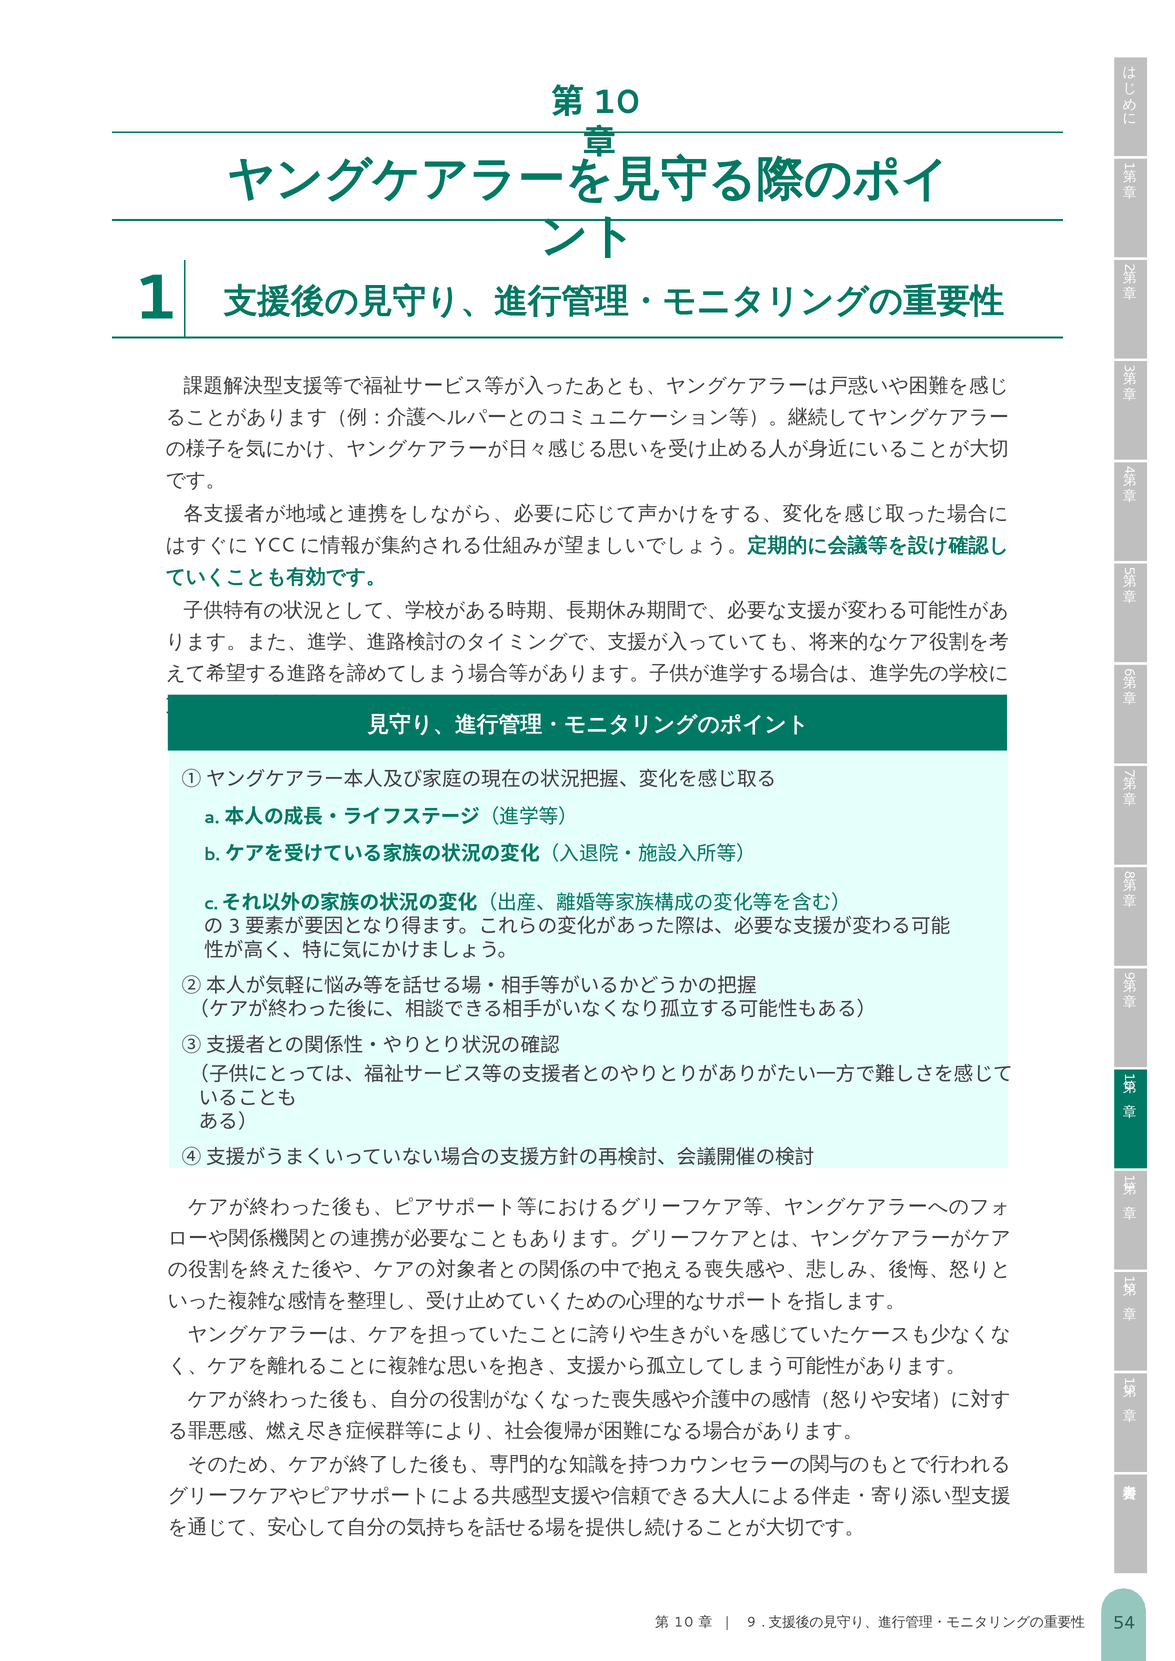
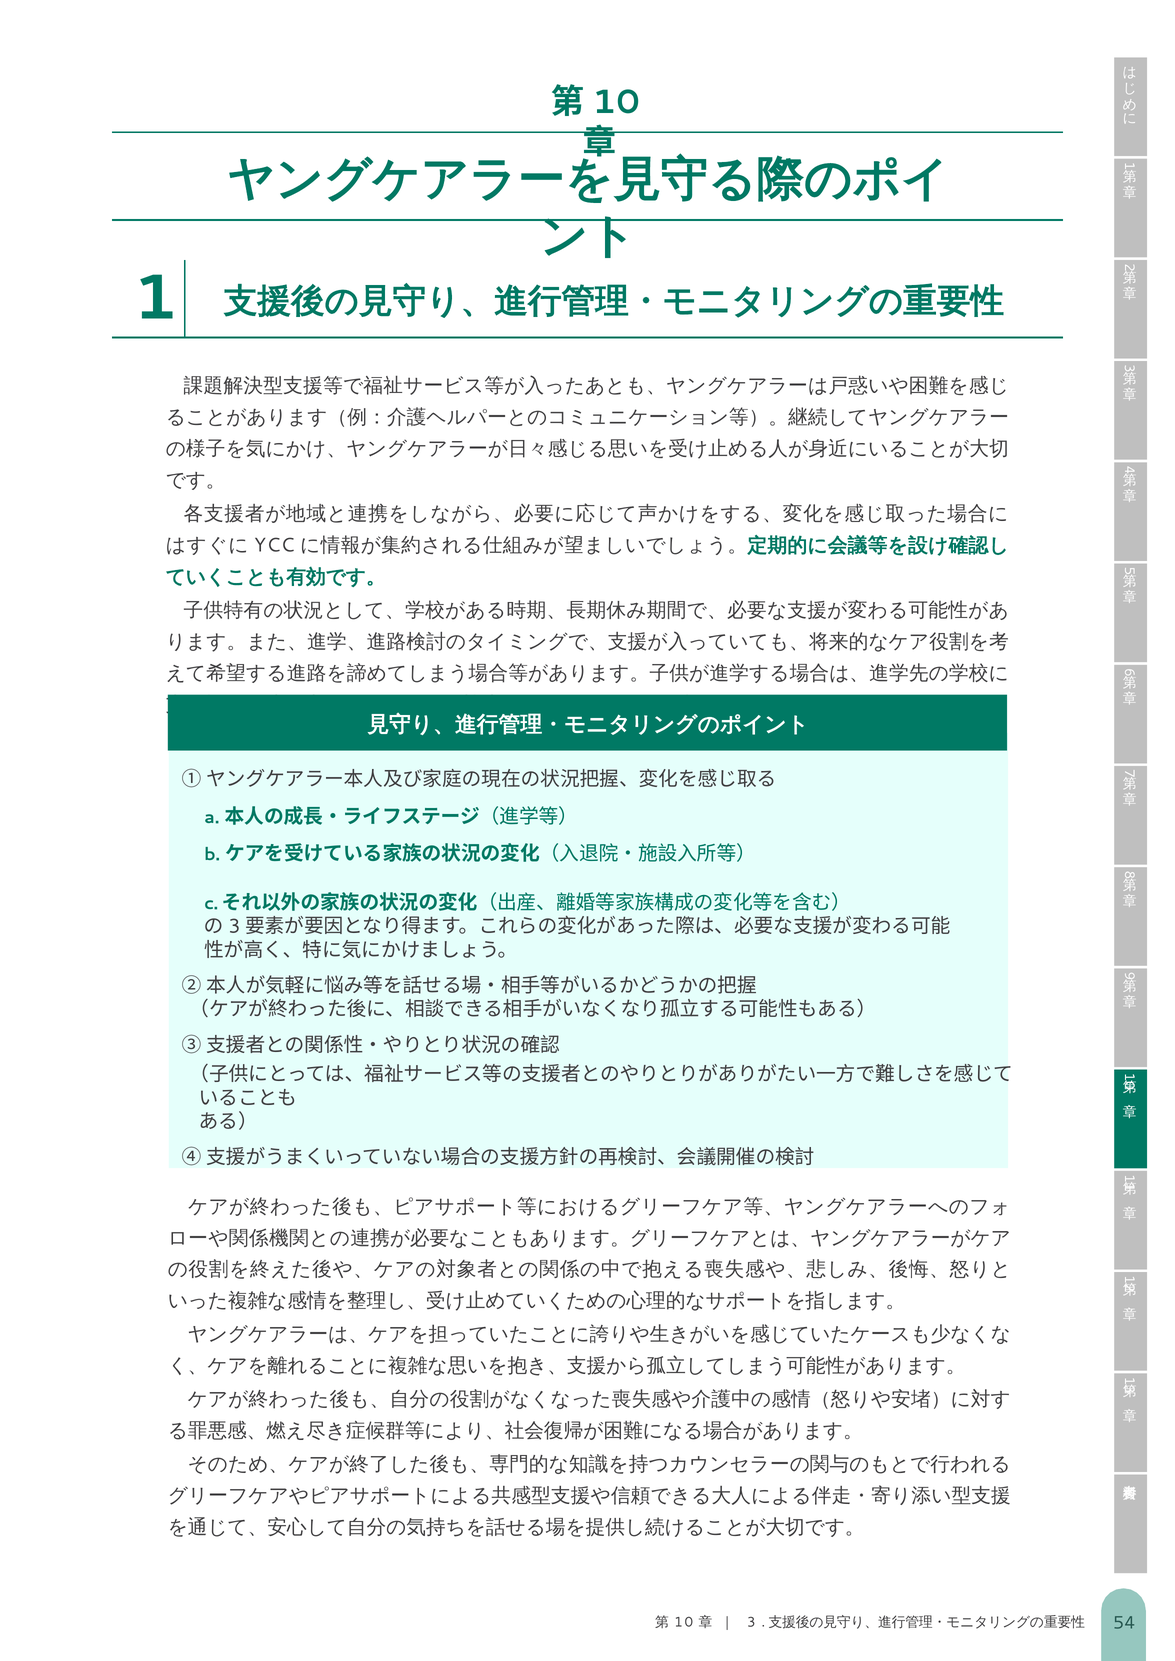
9 at (751, 1623): 9 -> 3
